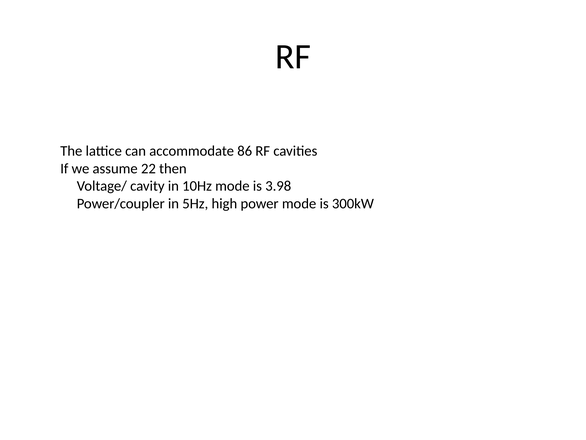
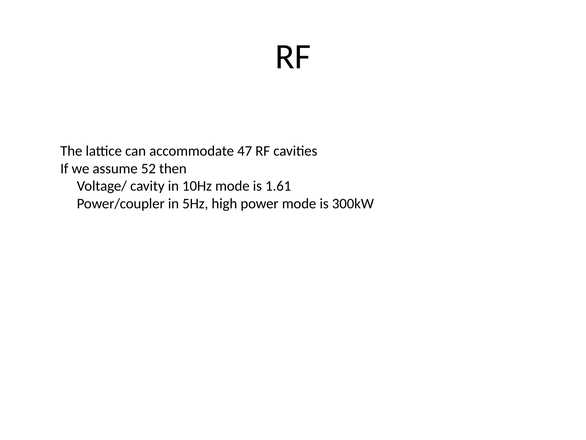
86: 86 -> 47
22: 22 -> 52
3.98: 3.98 -> 1.61
